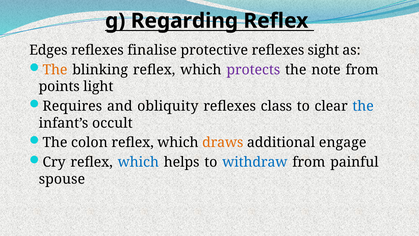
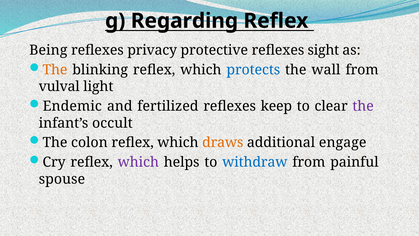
Edges: Edges -> Being
finalise: finalise -> privacy
protects colour: purple -> blue
note: note -> wall
points: points -> vulval
Requires: Requires -> Endemic
obliquity: obliquity -> fertilized
class: class -> keep
the at (363, 106) colour: blue -> purple
which at (138, 162) colour: blue -> purple
